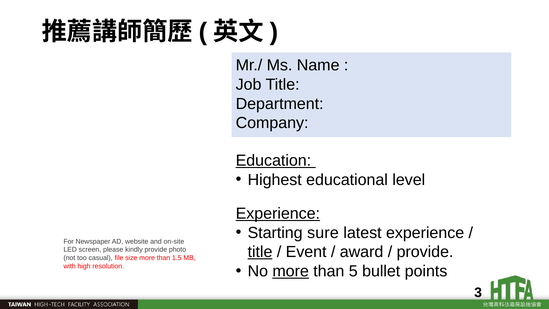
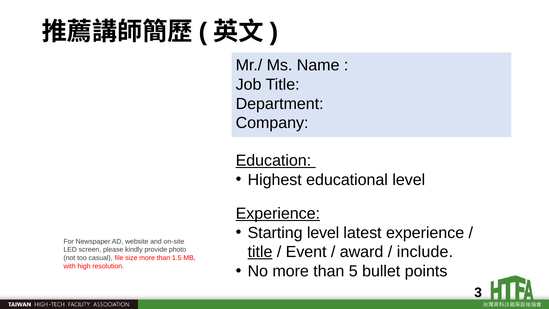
Starting sure: sure -> level
provide at (425, 252): provide -> include
more at (291, 271) underline: present -> none
